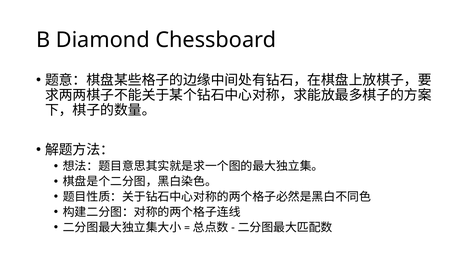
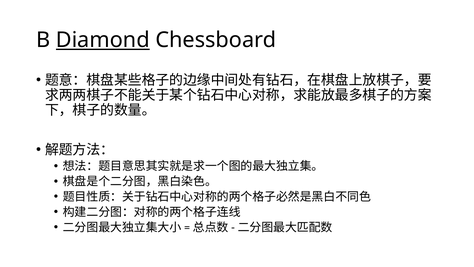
Diamond underline: none -> present
